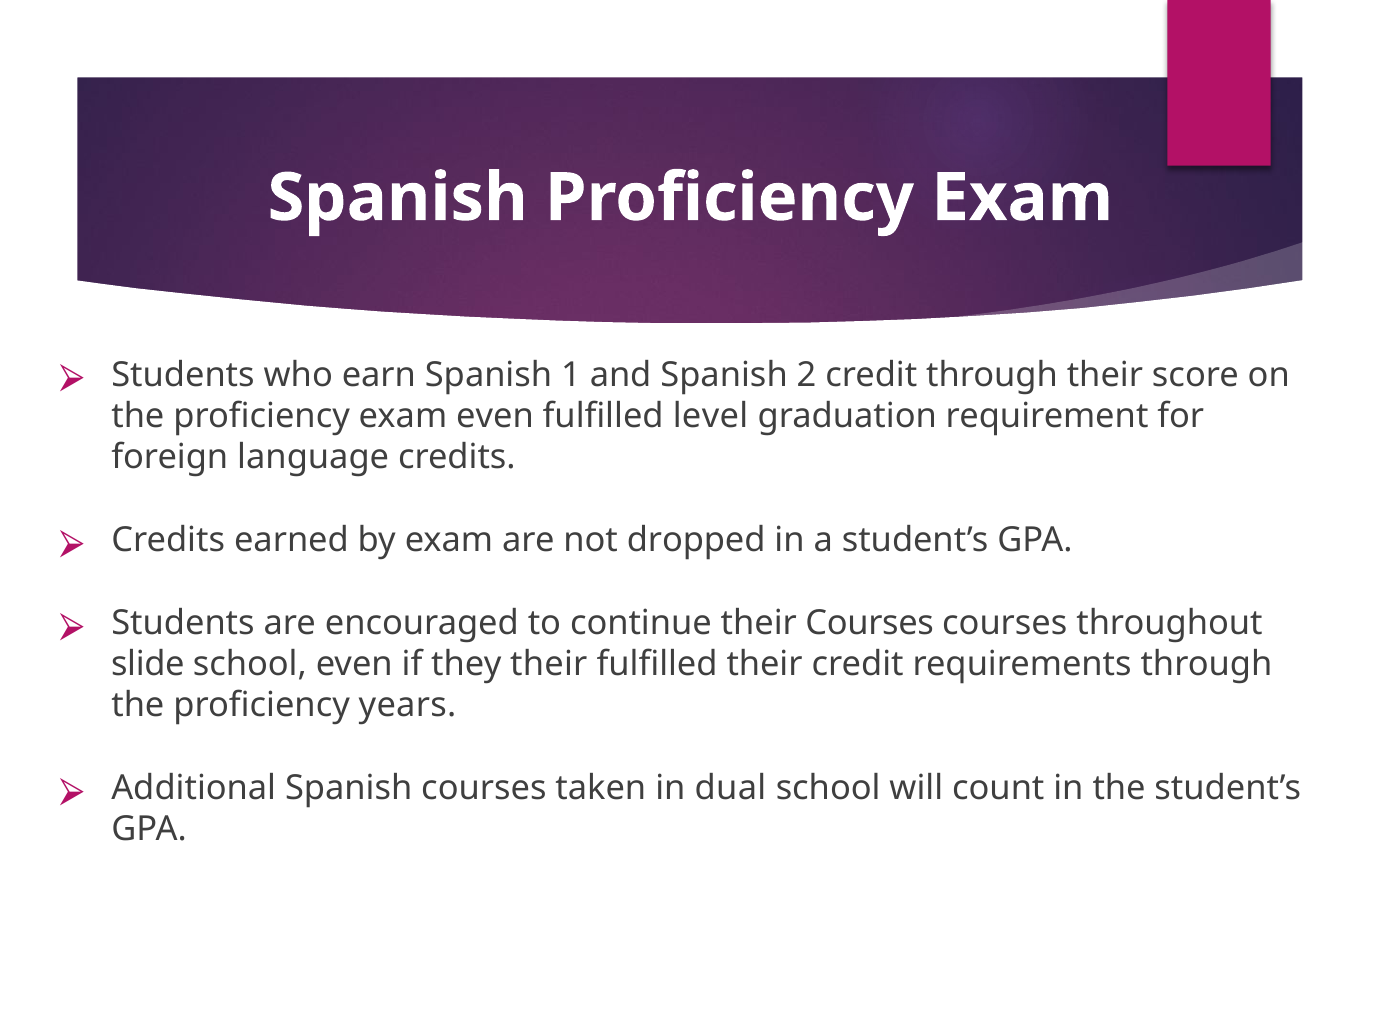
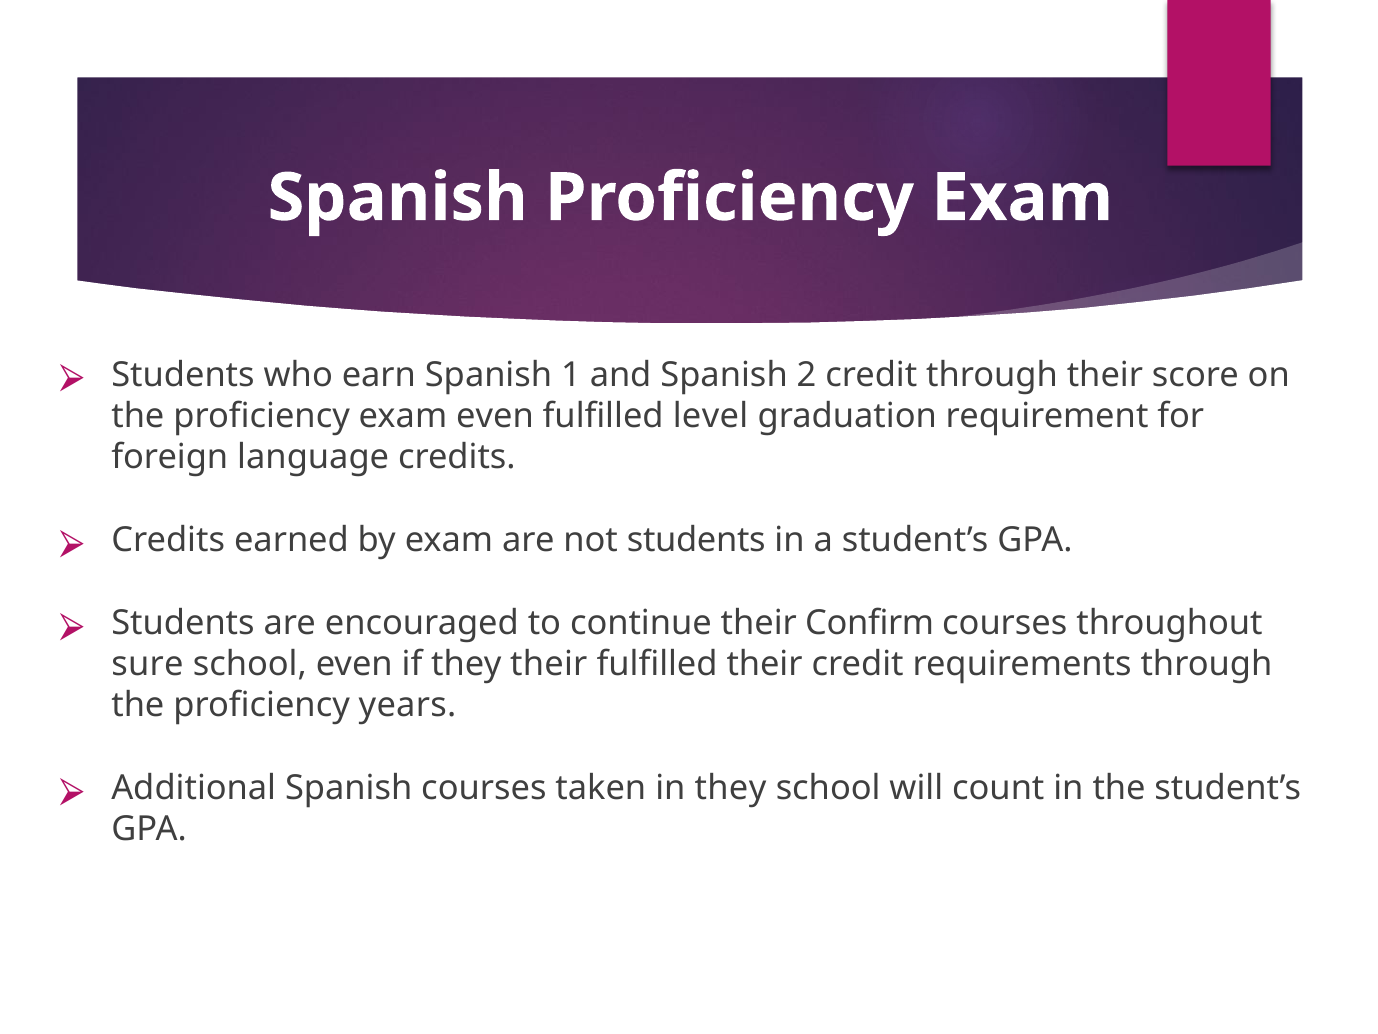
not dropped: dropped -> students
their Courses: Courses -> Confirm
slide: slide -> sure
in dual: dual -> they
